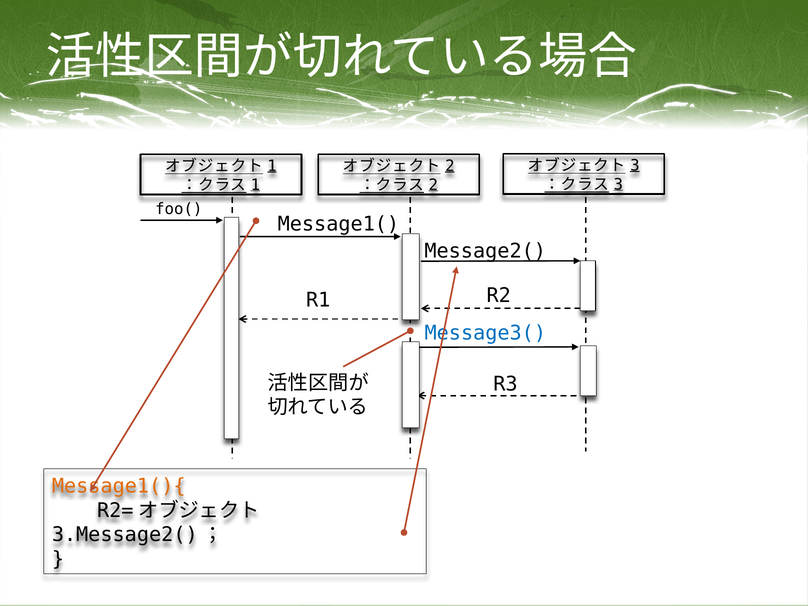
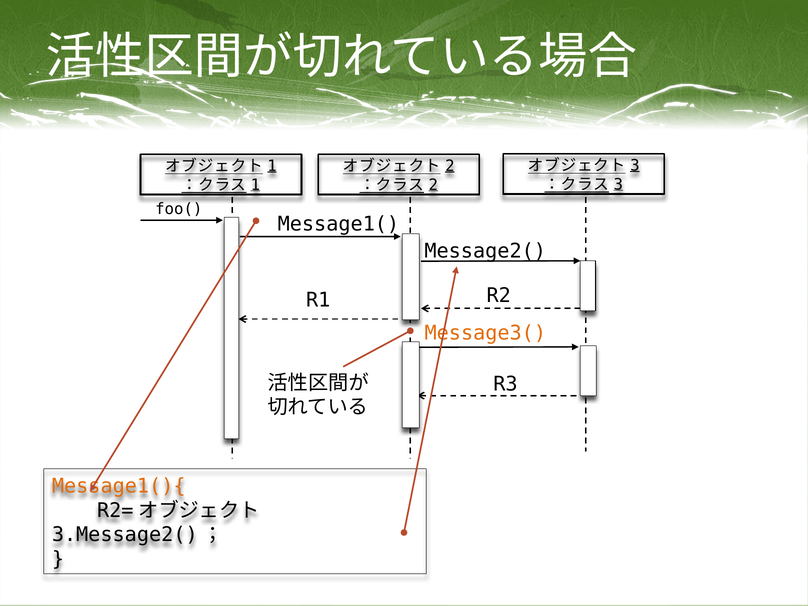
Message3( colour: blue -> orange
